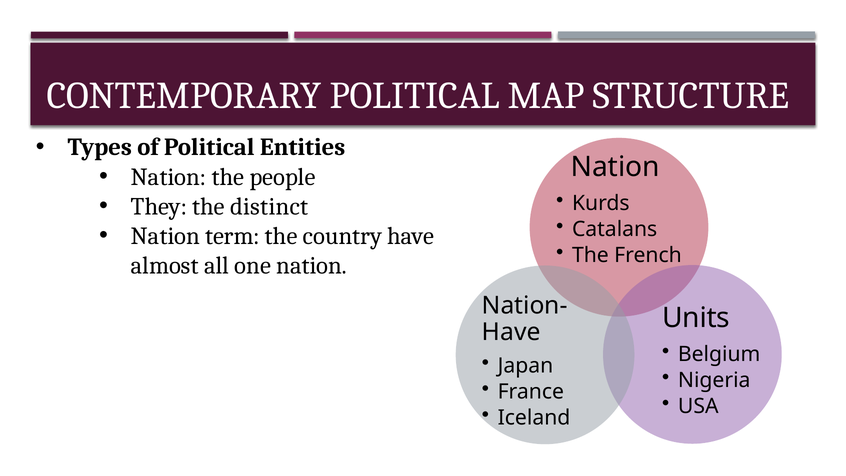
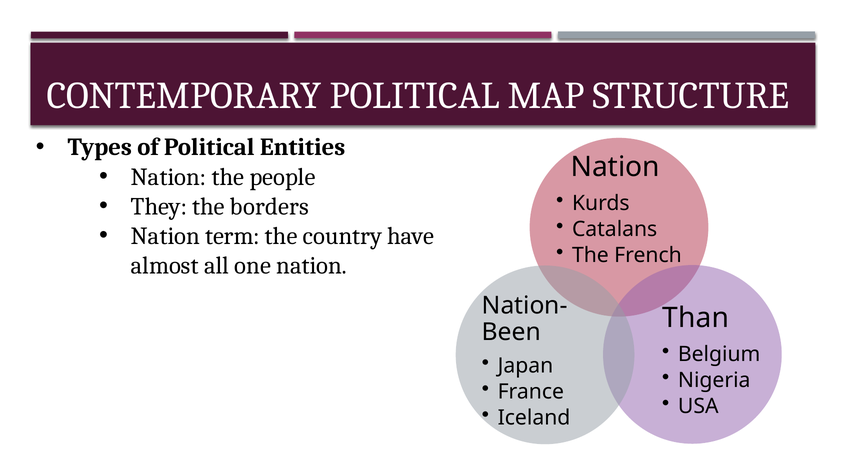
distinct: distinct -> borders
Units: Units -> Than
Have at (511, 332): Have -> Been
